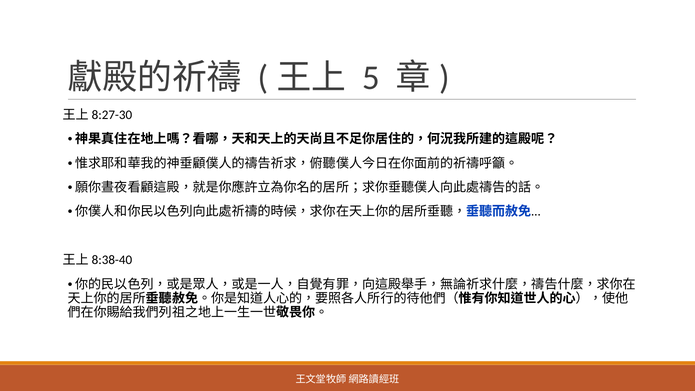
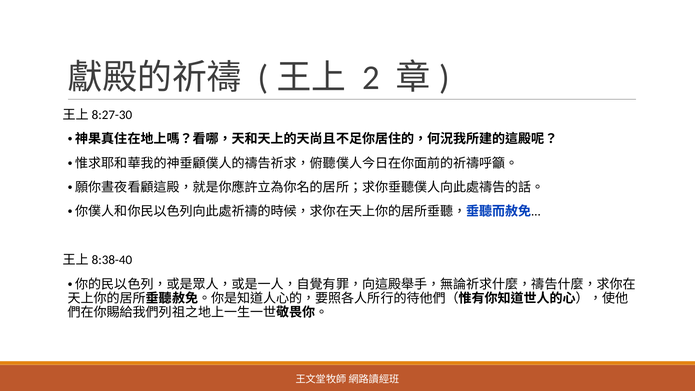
5: 5 -> 2
